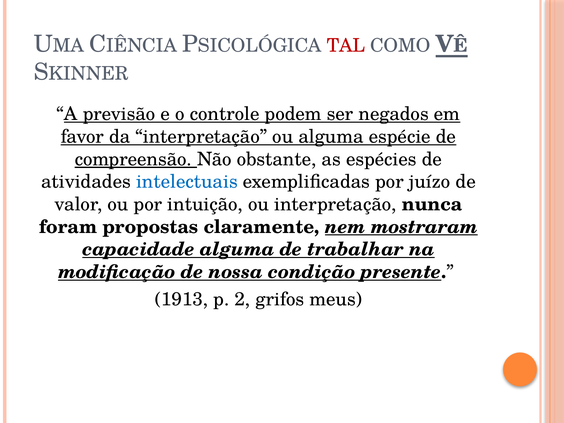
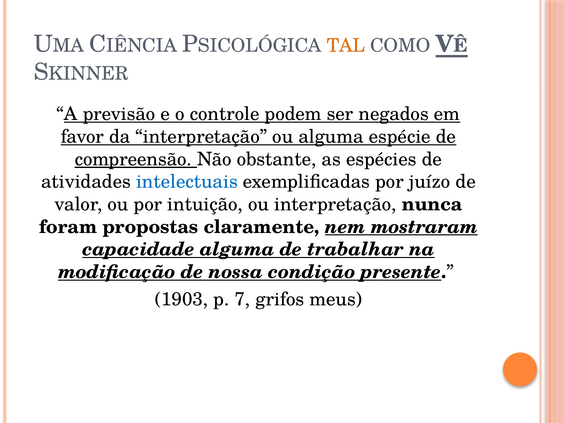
TAL colour: red -> orange
1913: 1913 -> 1903
2: 2 -> 7
